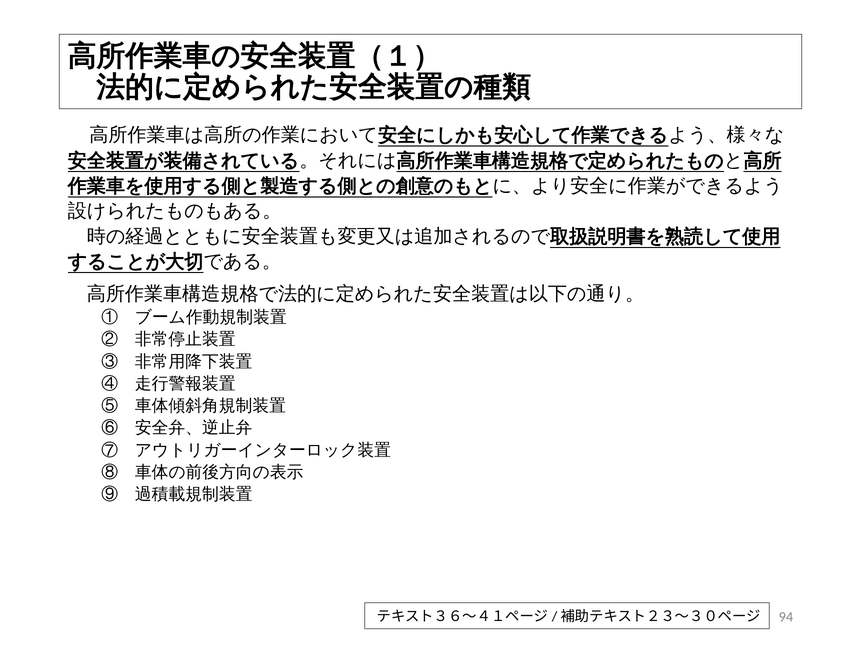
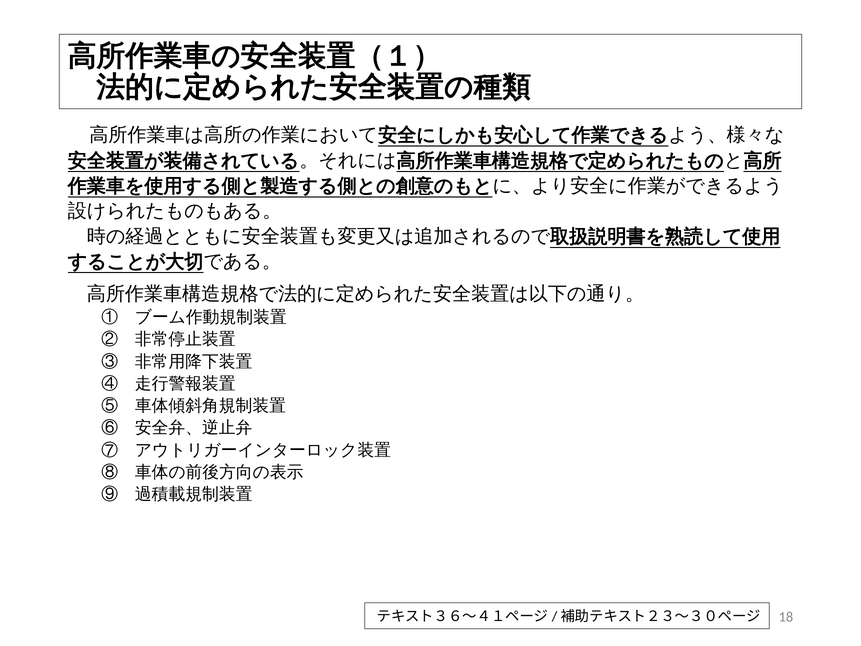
94: 94 -> 18
